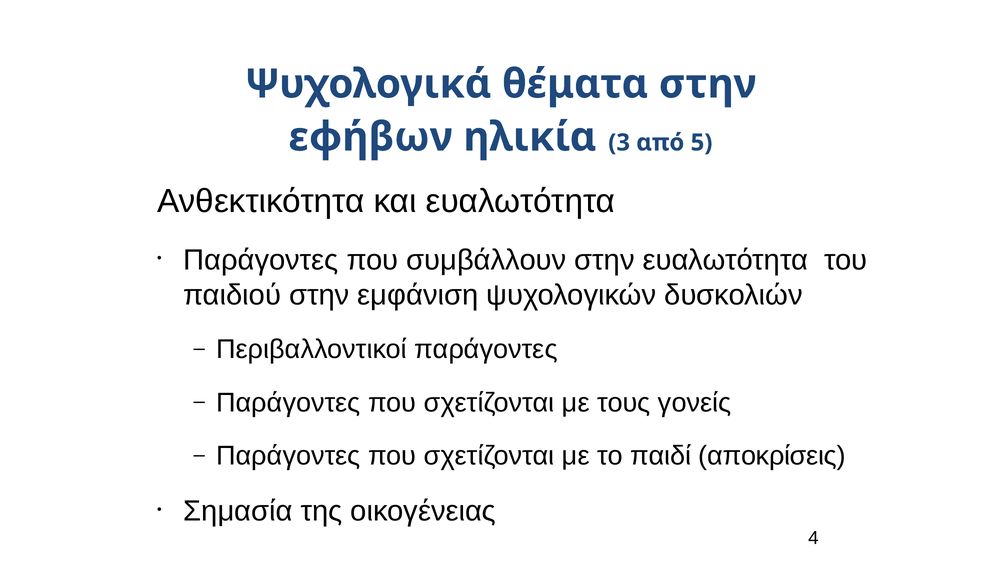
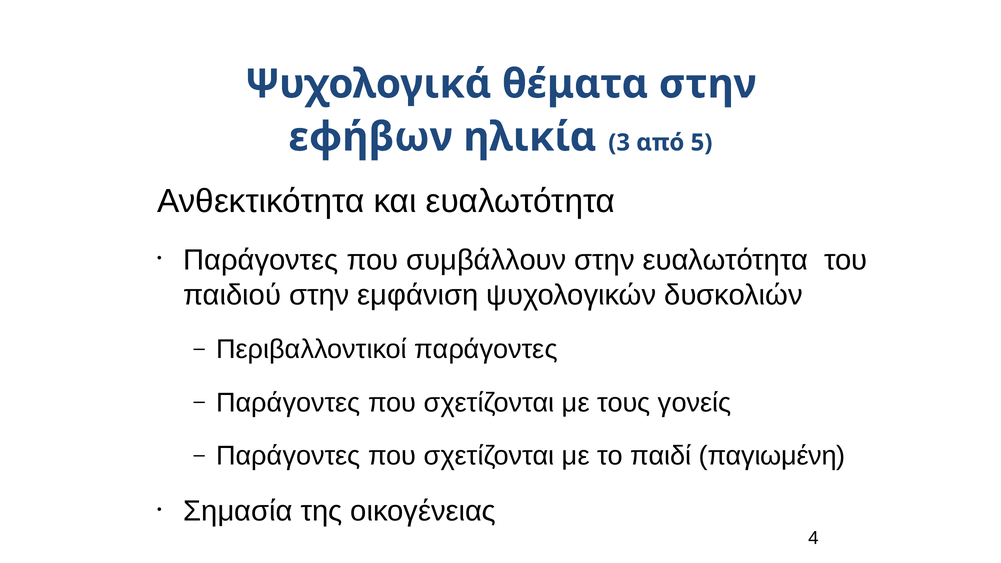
αποκρίσεις: αποκρίσεις -> παγιωμένη
